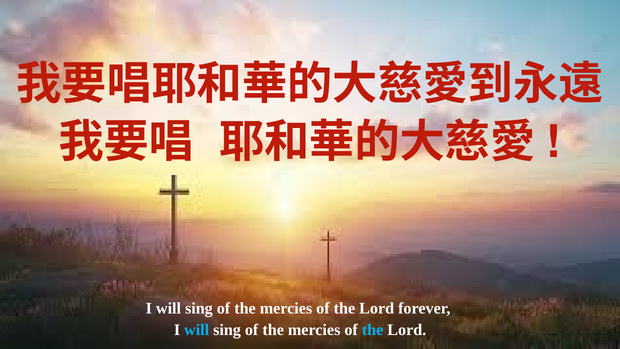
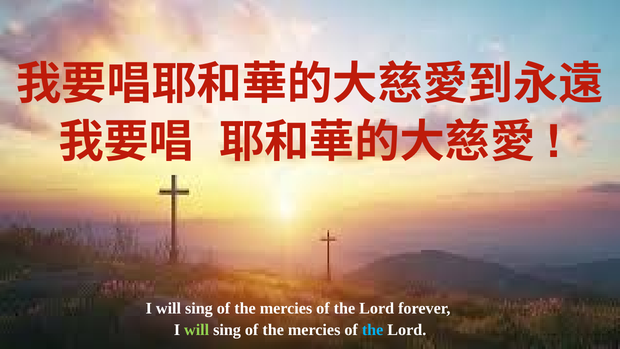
will at (197, 330) colour: light blue -> light green
